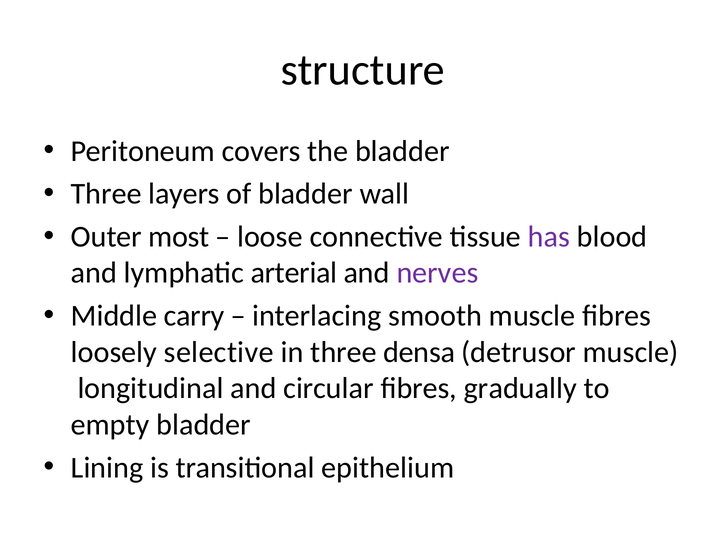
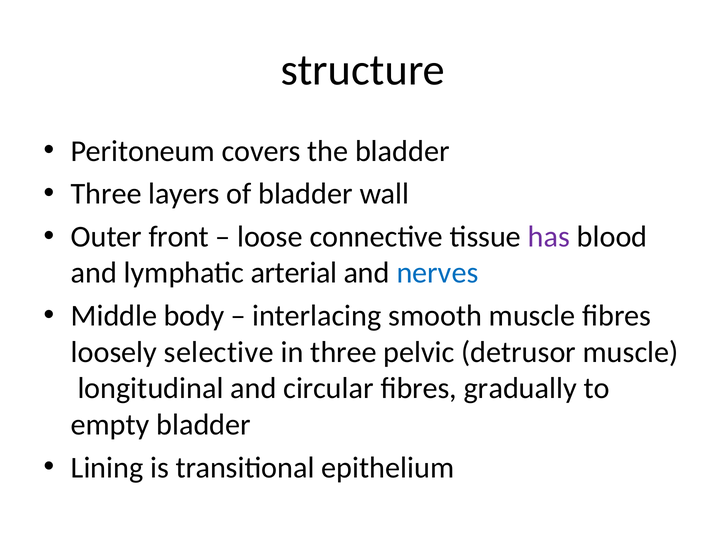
most: most -> front
nerves colour: purple -> blue
carry: carry -> body
densa: densa -> pelvic
